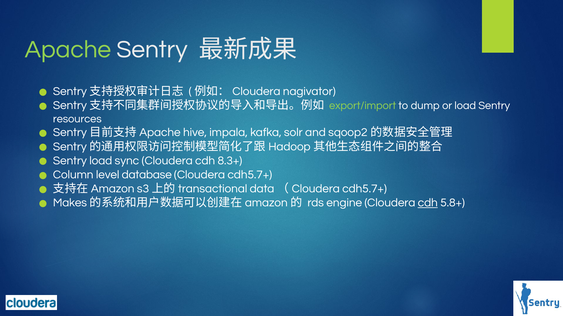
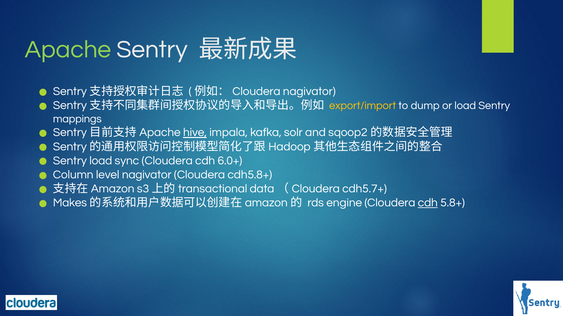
export/import colour: light green -> yellow
resources: resources -> mappings
hive underline: none -> present
8.3+: 8.3+ -> 6.0+
level database: database -> nagivator
cdh5.7+ at (250, 175): cdh5.7+ -> cdh5.8+
